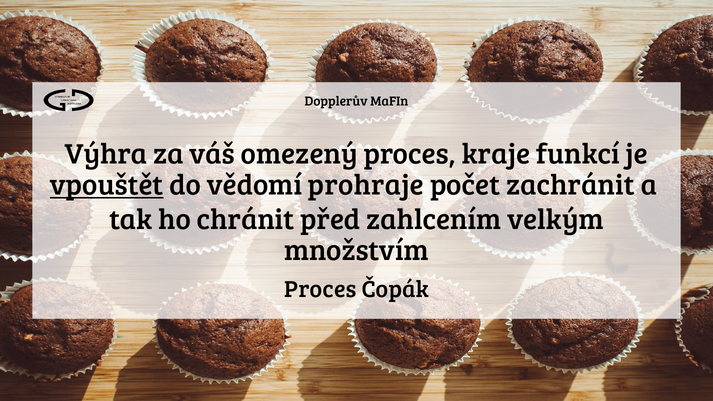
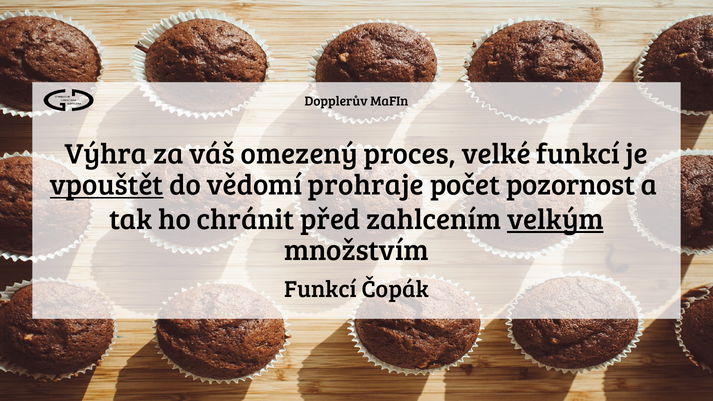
kraje: kraje -> velké
zachránit: zachránit -> pozornost
velkým underline: none -> present
Proces at (320, 289): Proces -> Funkcí
